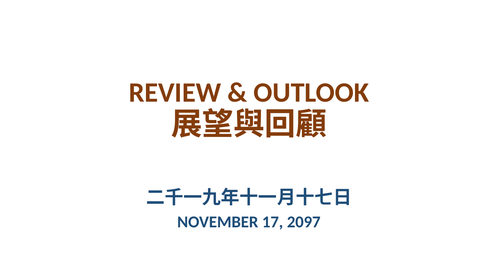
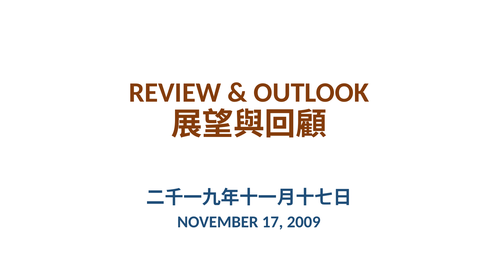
2097: 2097 -> 2009
